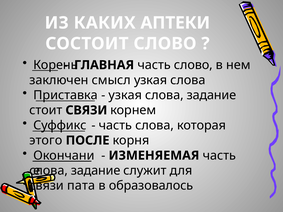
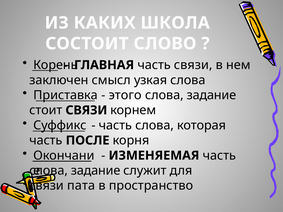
АПТЕКИ: АПТЕКИ -> ШКОЛА
часть слово: слово -> связи
узкая at (125, 95): узкая -> этого
этого at (46, 141): этого -> часть
образовалось: образовалось -> пространство
